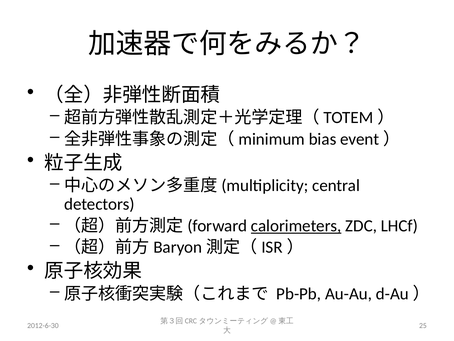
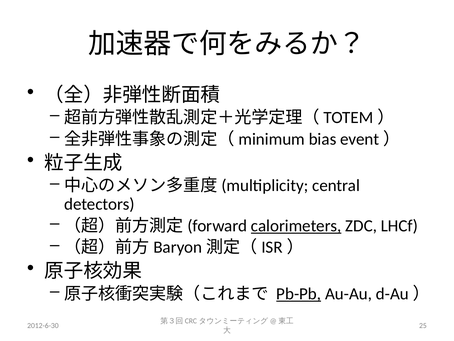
Pb-Pb underline: none -> present
